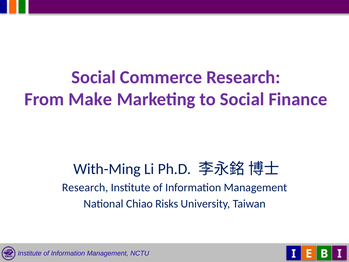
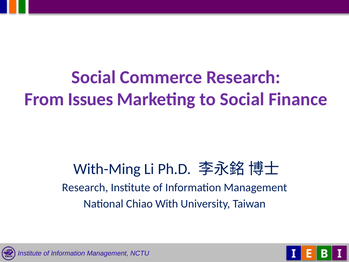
Make: Make -> Issues
Risks: Risks -> With
